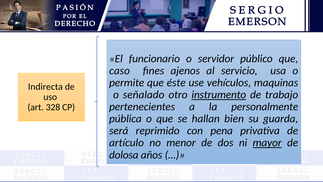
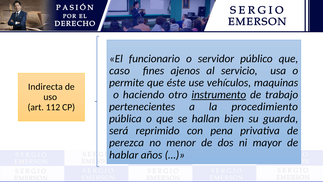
señalado: señalado -> haciendo
personalmente: personalmente -> procedimiento
328: 328 -> 112
artículo: artículo -> perezca
mayor underline: present -> none
dolosa: dolosa -> hablar
